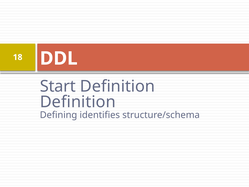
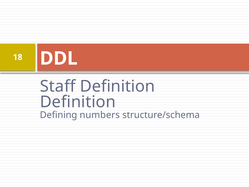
Start: Start -> Staff
identifies: identifies -> numbers
